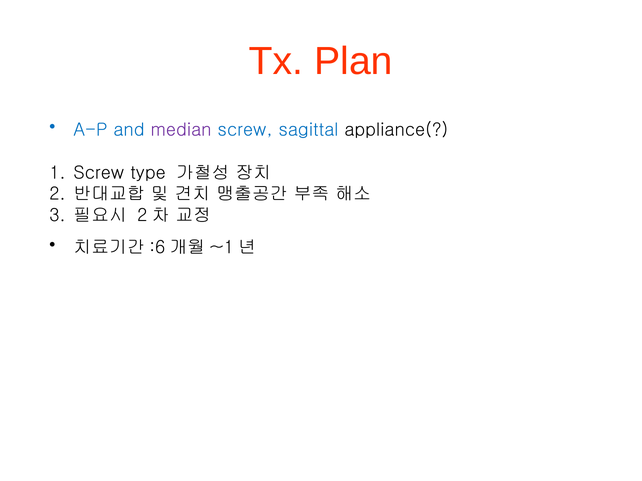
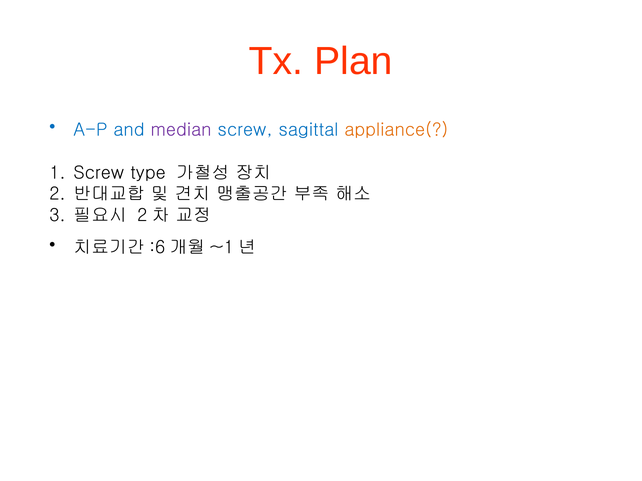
appliance( colour: black -> orange
